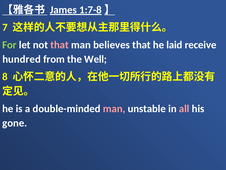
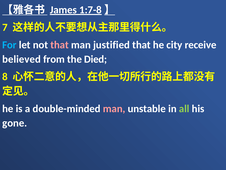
For colour: light green -> light blue
believes: believes -> justified
laid: laid -> city
hundred: hundred -> believed
Well: Well -> Died
all colour: pink -> light green
